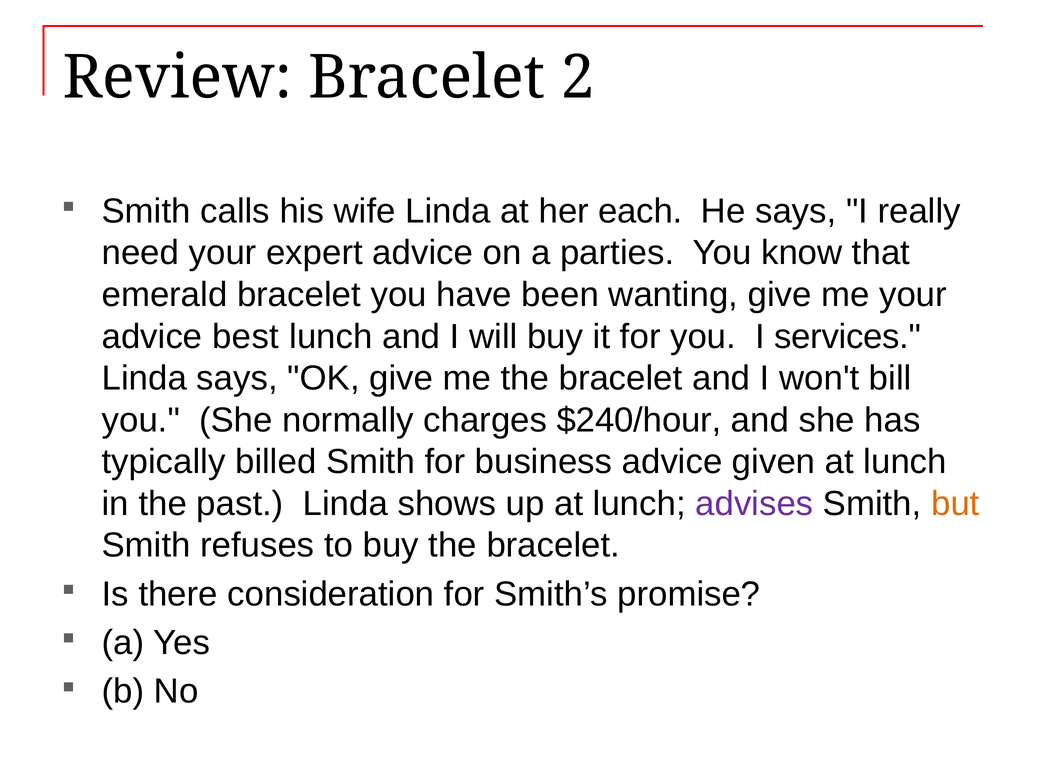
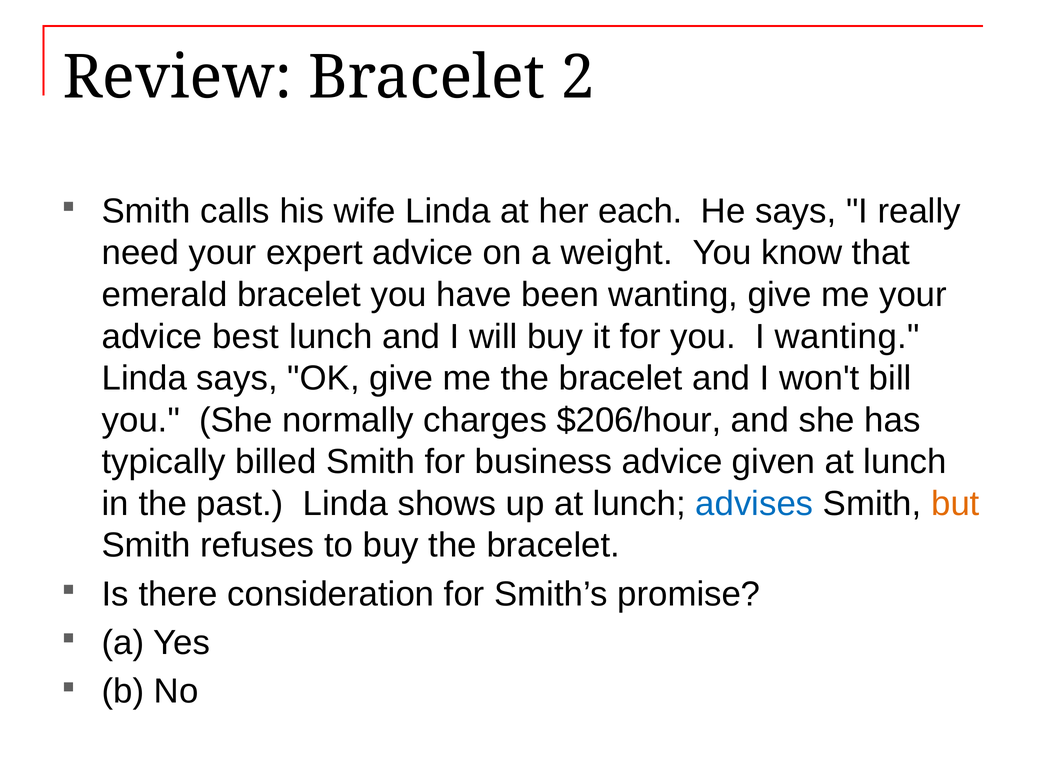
parties: parties -> weight
I services: services -> wanting
$240/hour: $240/hour -> $206/hour
advises colour: purple -> blue
